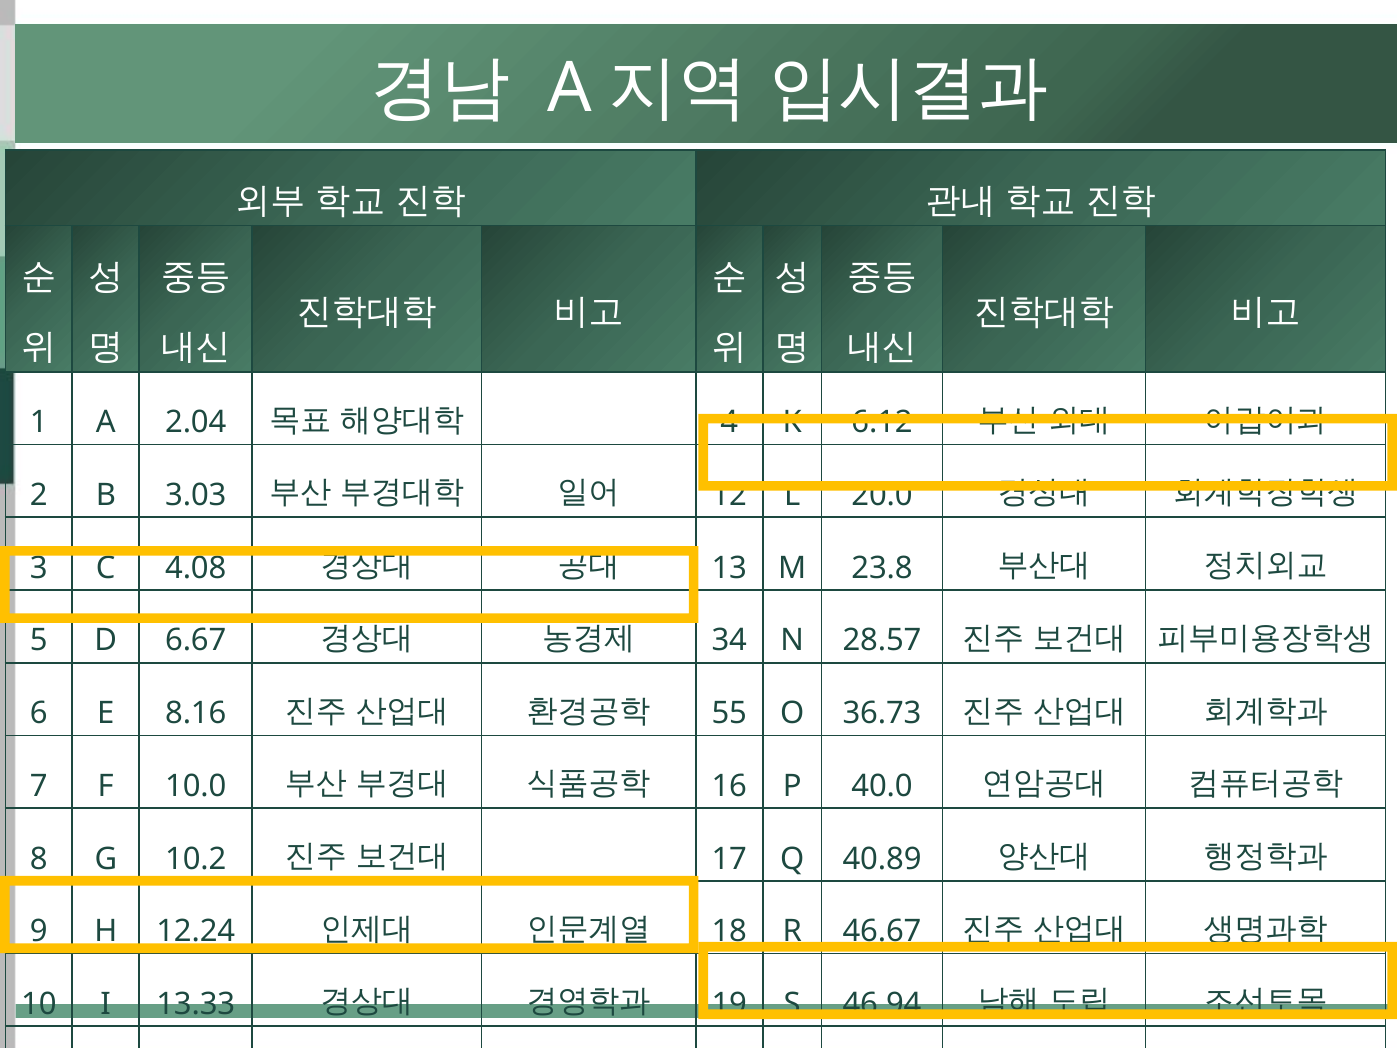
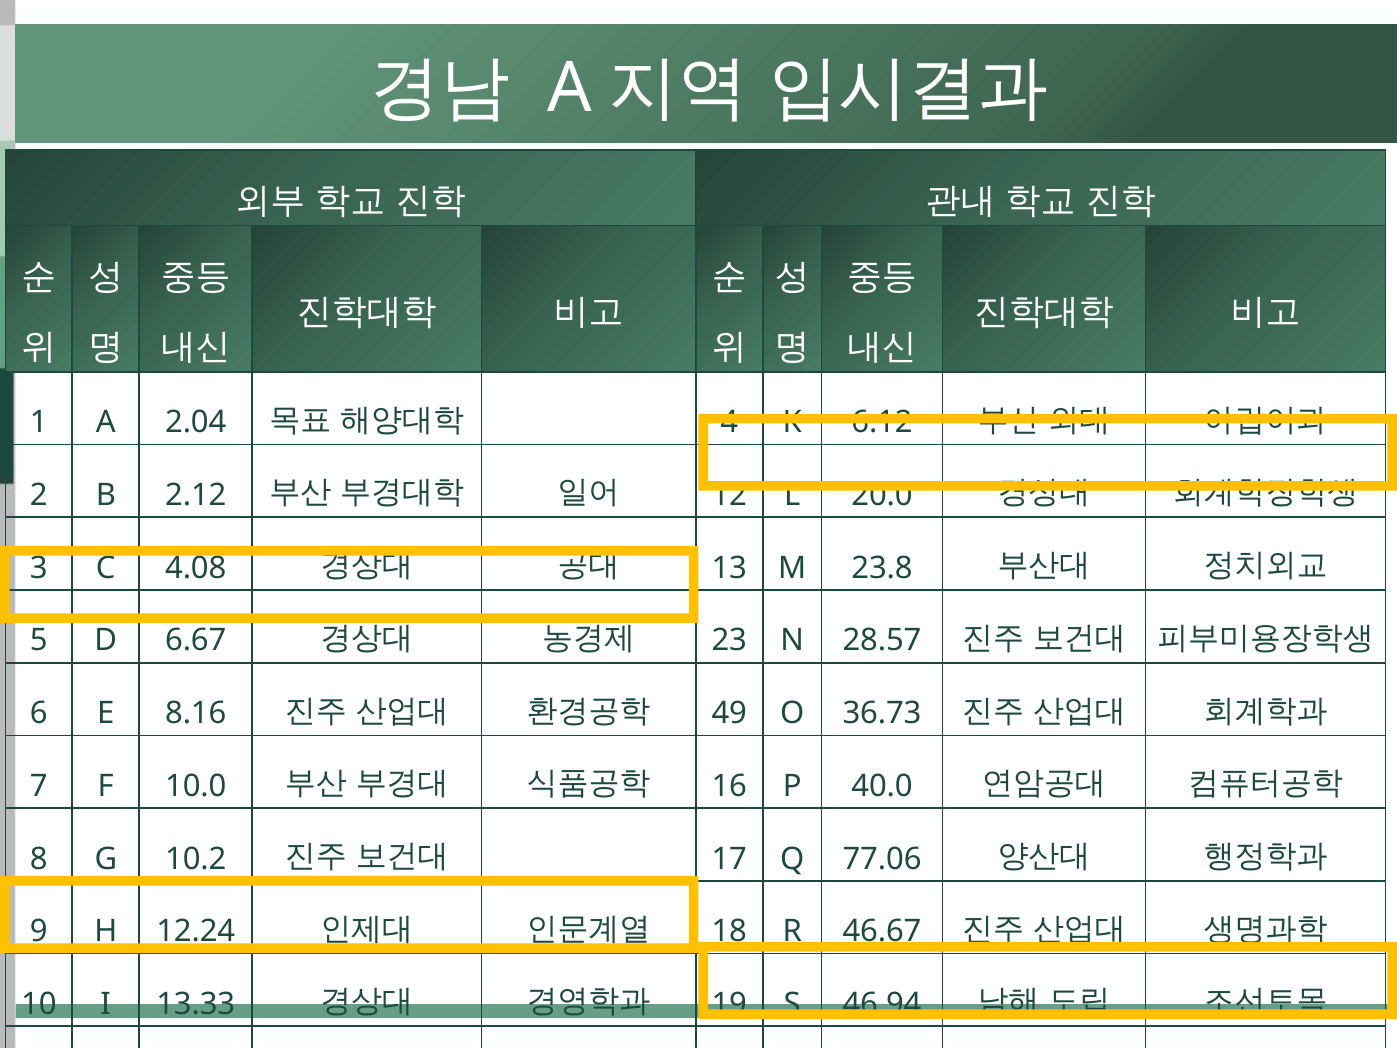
3.03: 3.03 -> 2.12
34: 34 -> 23
55: 55 -> 49
40.89: 40.89 -> 77.06
